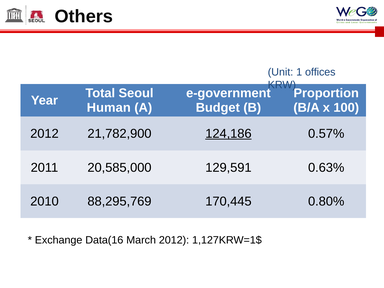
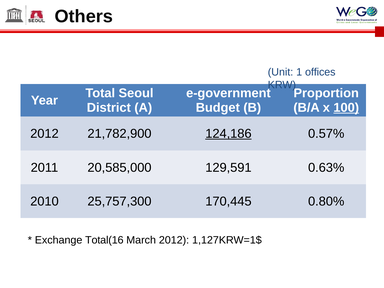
Human: Human -> District
100 underline: none -> present
88,295,769: 88,295,769 -> 25,757,300
Data(16: Data(16 -> Total(16
